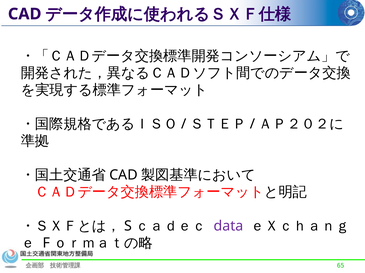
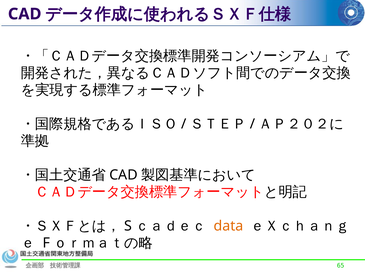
data colour: purple -> orange
